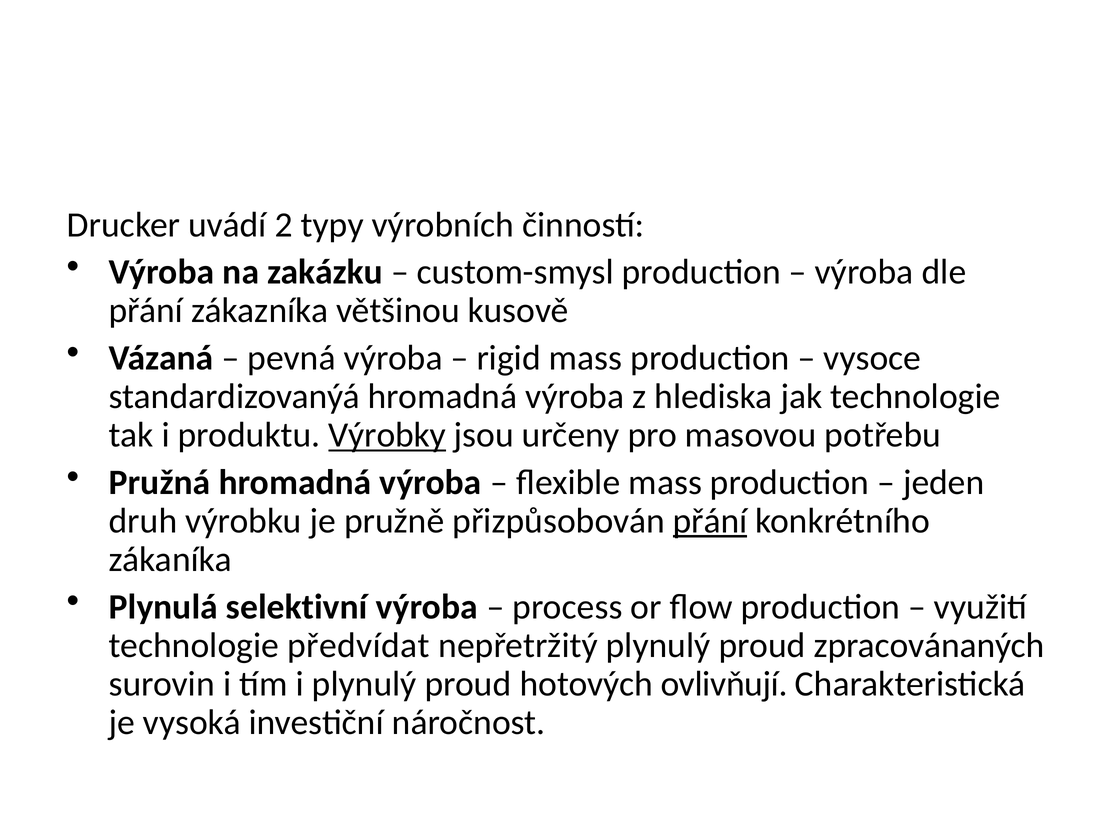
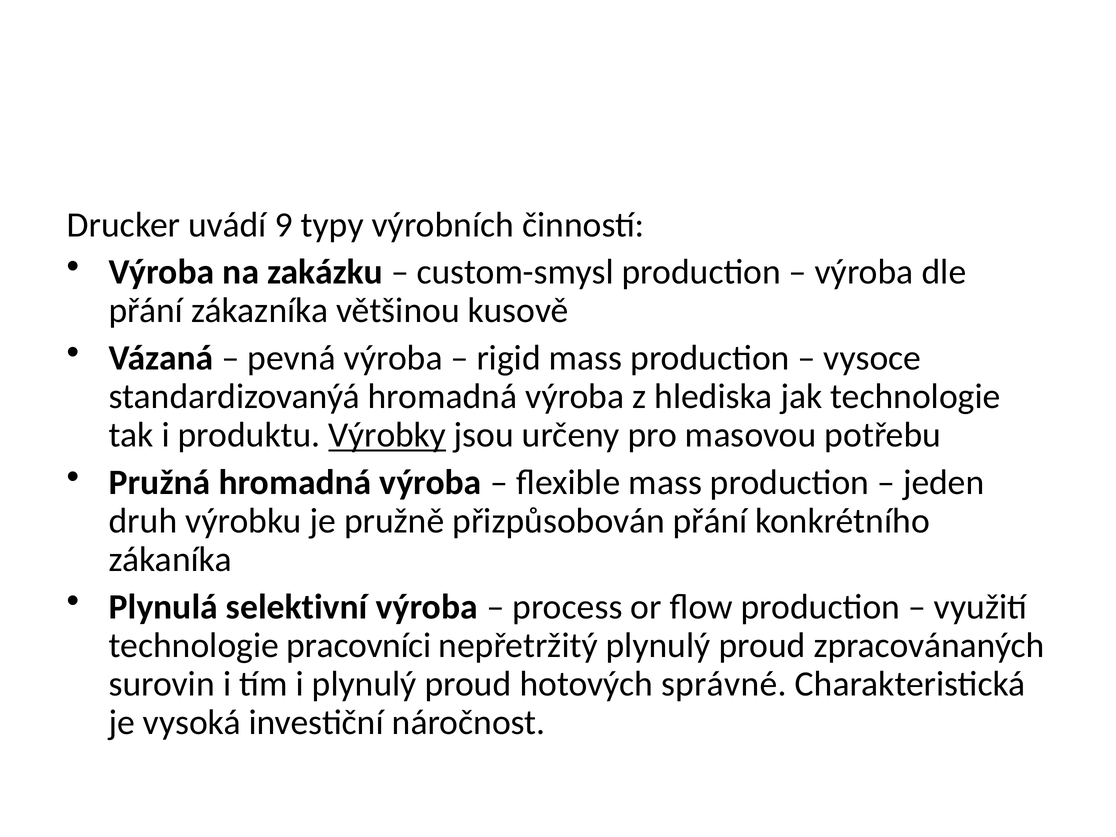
2: 2 -> 9
přání at (710, 521) underline: present -> none
předvídat: předvídat -> pracovníci
ovlivňují: ovlivňují -> správné
